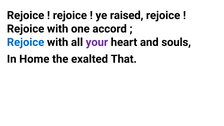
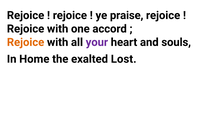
raised: raised -> praise
Rejoice at (26, 42) colour: blue -> orange
That: That -> Lost
